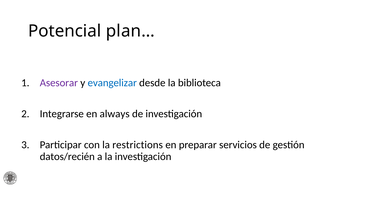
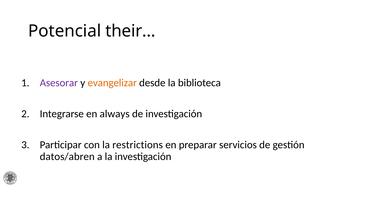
plan…: plan… -> their…
evangelizar colour: blue -> orange
datos/recién: datos/recién -> datos/abren
